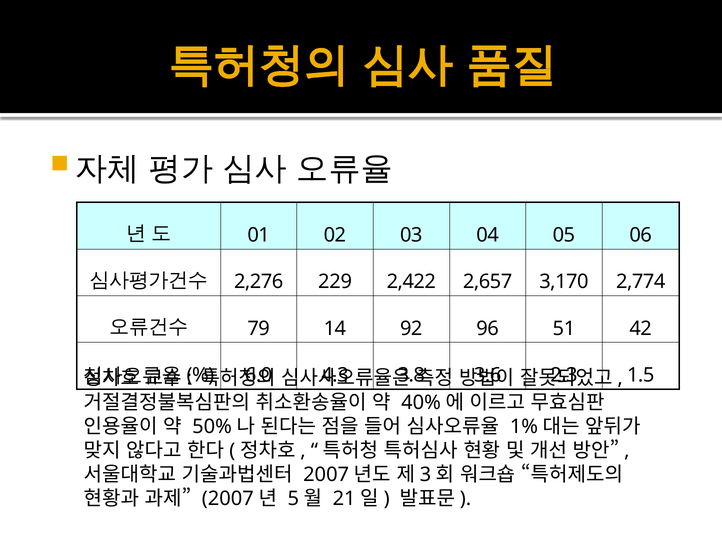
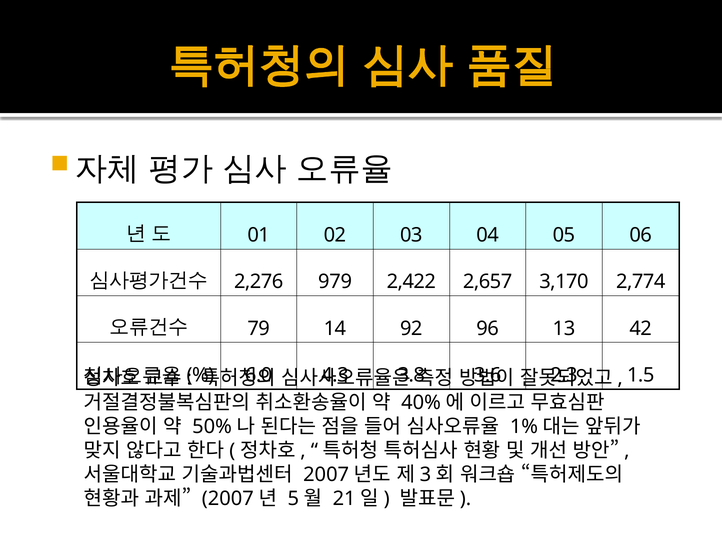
229: 229 -> 979
51: 51 -> 13
